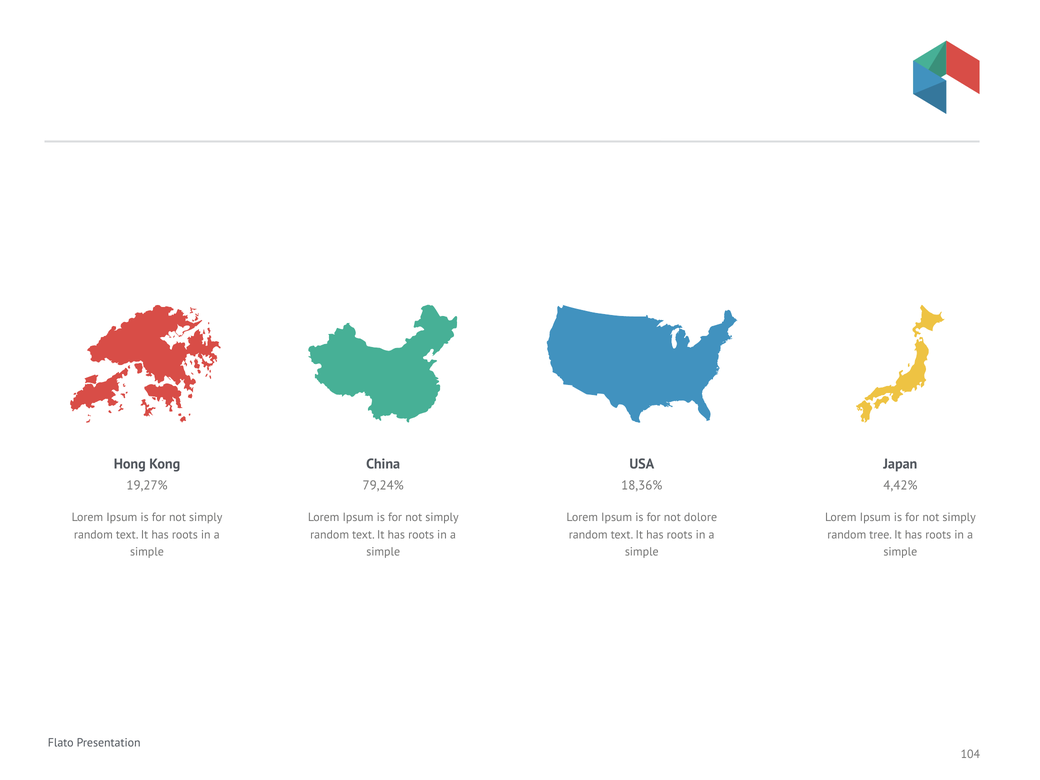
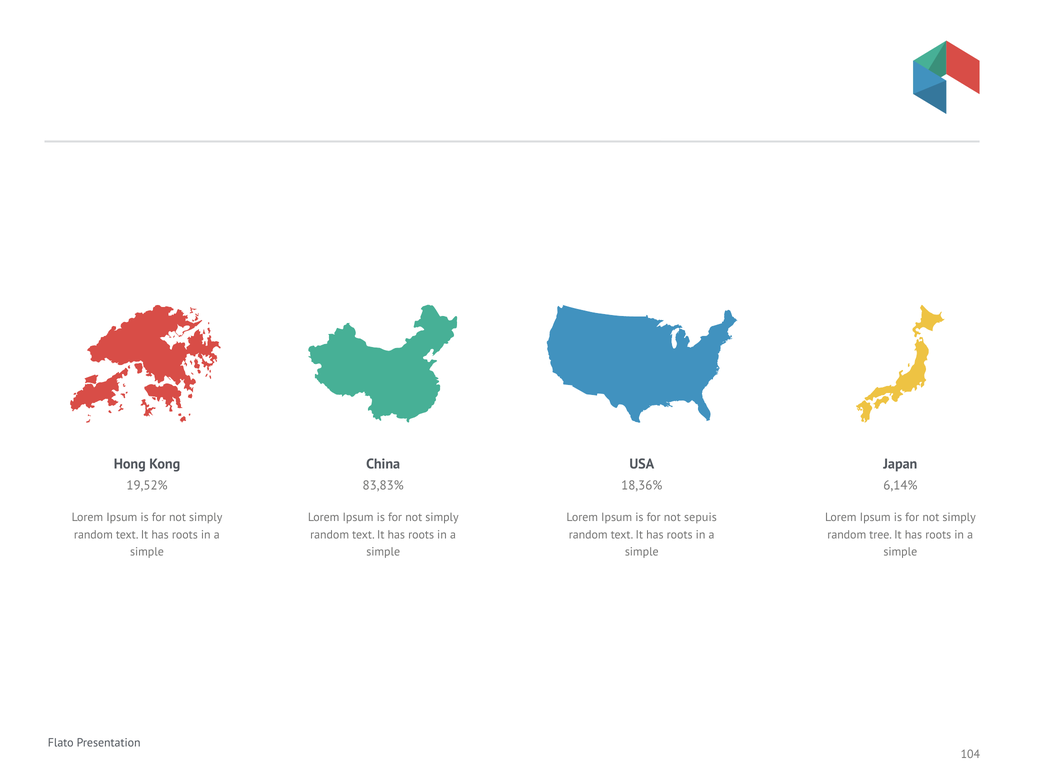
19,27%: 19,27% -> 19,52%
79,24%: 79,24% -> 83,83%
4,42%: 4,42% -> 6,14%
dolore: dolore -> sepuis
